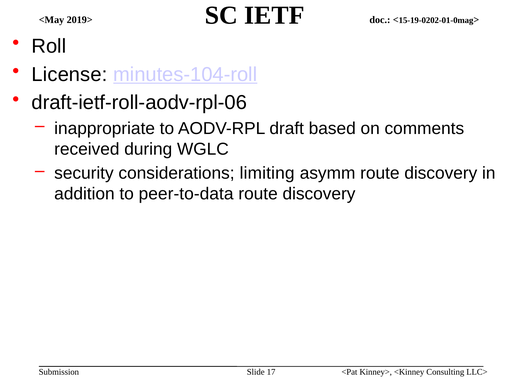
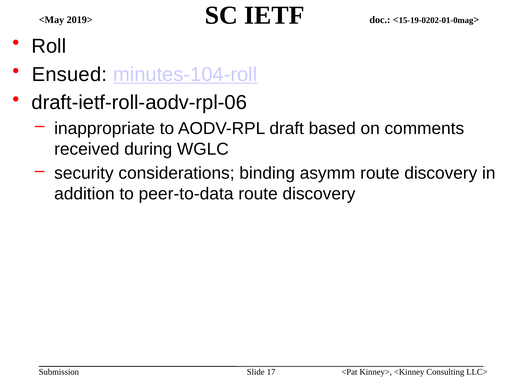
License: License -> Ensued
limiting: limiting -> binding
